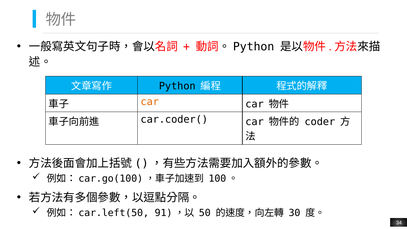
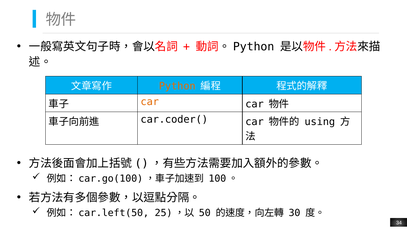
Python colour: black -> orange
coder: coder -> using
91: 91 -> 25
